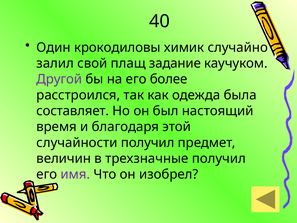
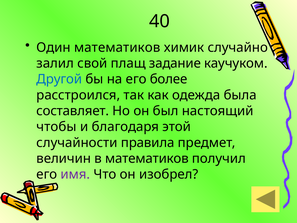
Один крокодиловы: крокодиловы -> математиков
Другой colour: purple -> blue
время: время -> чтобы
случайности получил: получил -> правила
в трехзначные: трехзначные -> математиков
